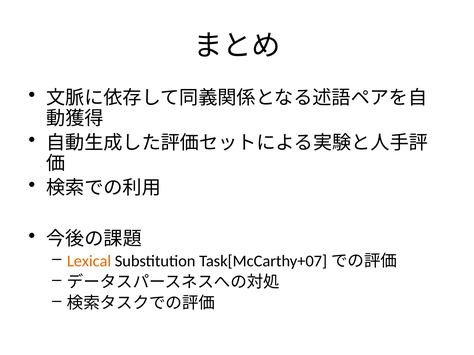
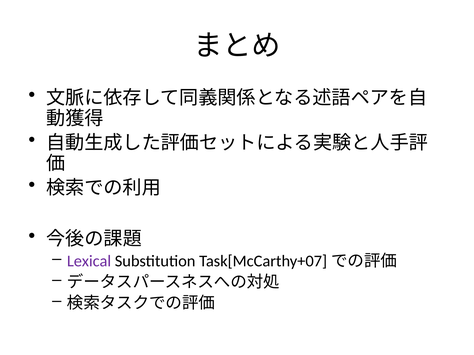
Lexical colour: orange -> purple
